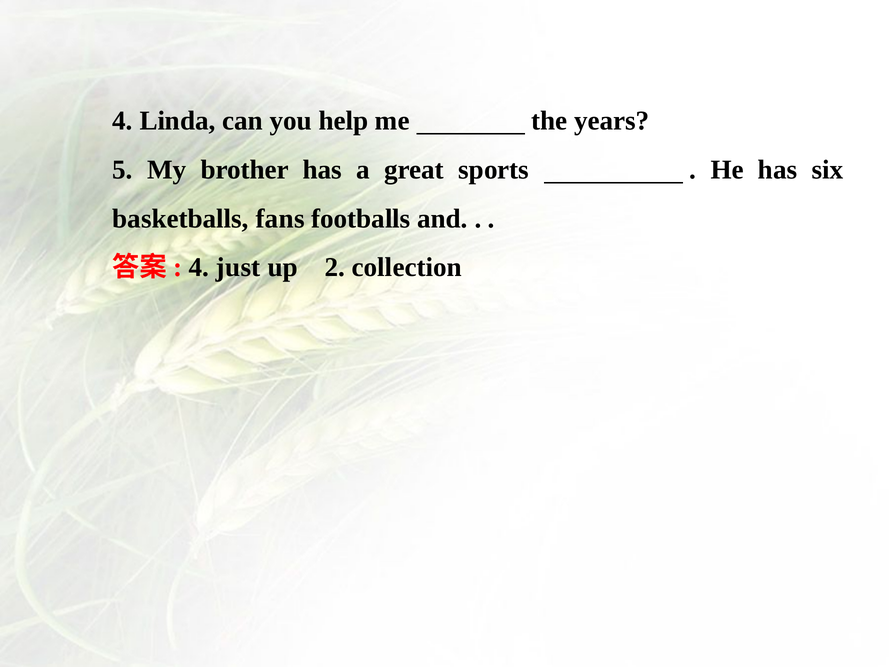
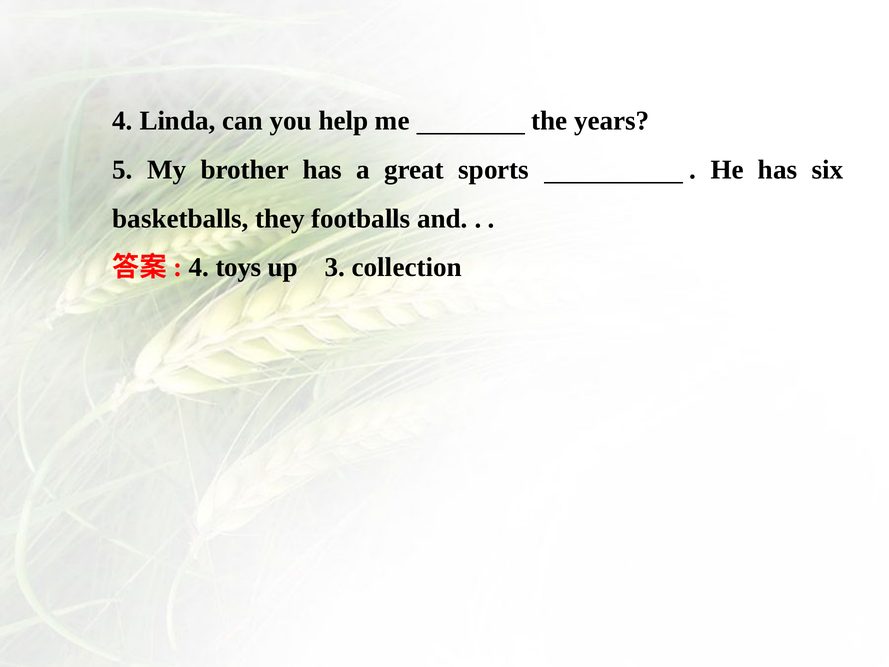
fans: fans -> they
just: just -> toys
2: 2 -> 3
